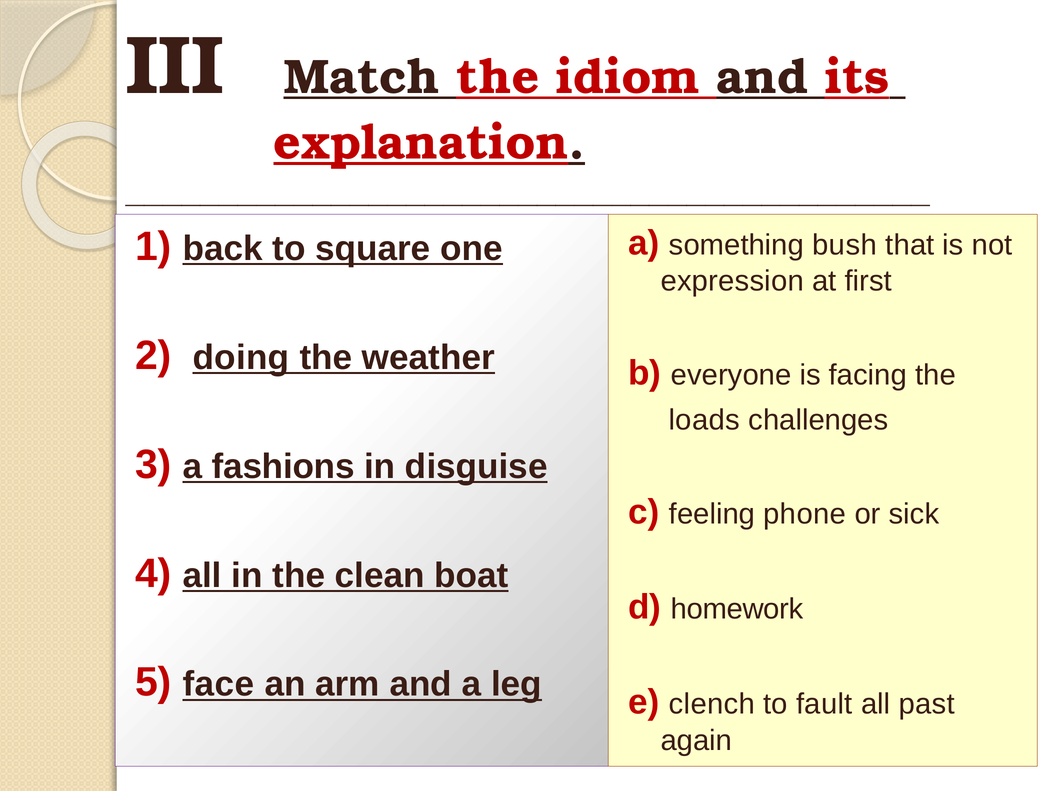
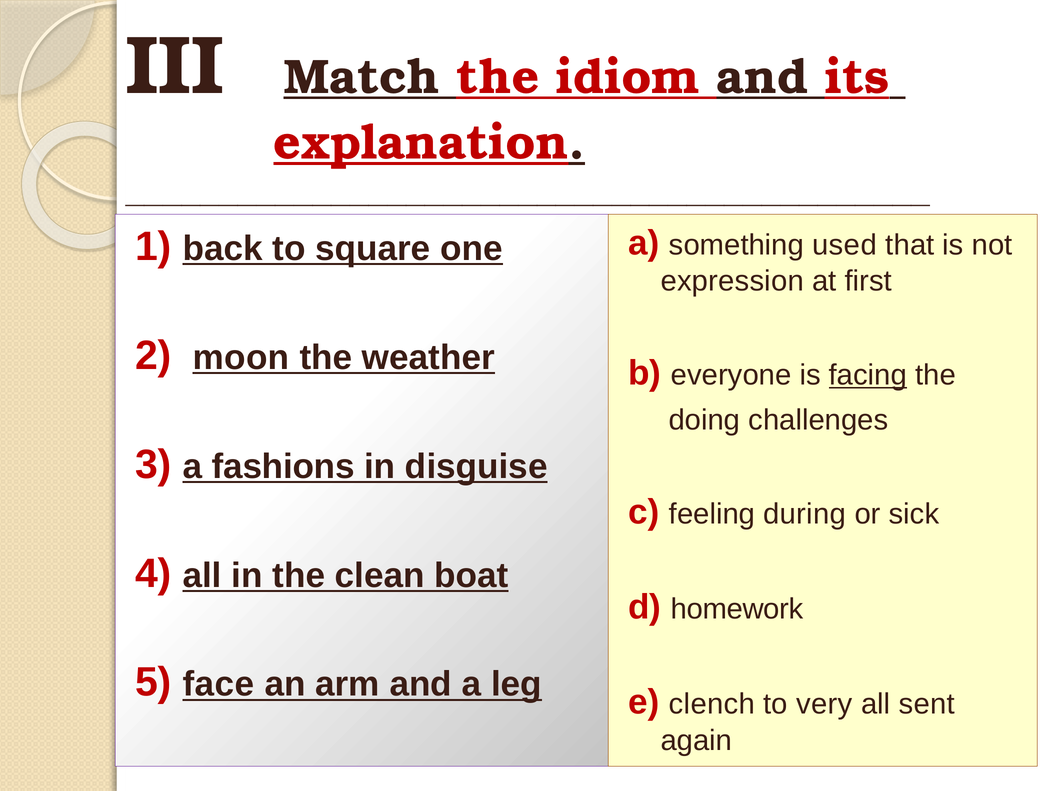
bush: bush -> used
doing: doing -> moon
facing underline: none -> present
loads: loads -> doing
phone: phone -> during
fault: fault -> very
past: past -> sent
